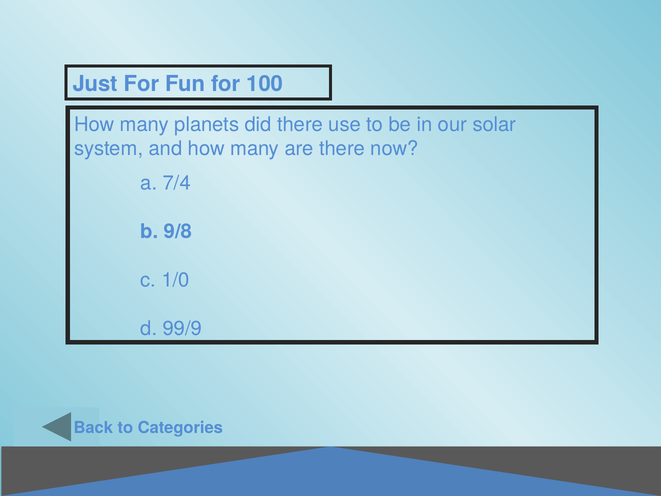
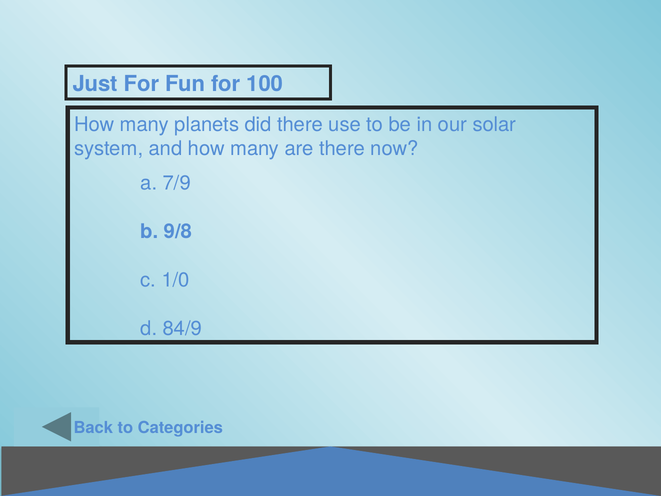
7/4: 7/4 -> 7/9
99/9: 99/9 -> 84/9
